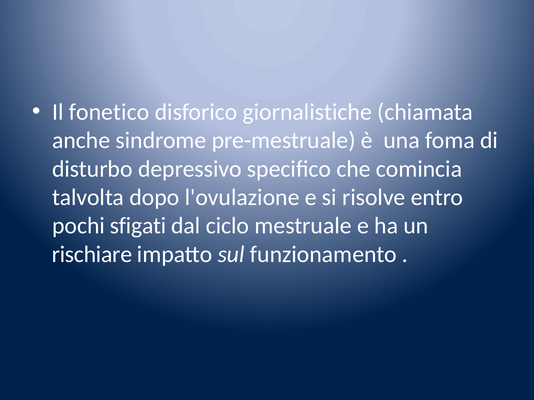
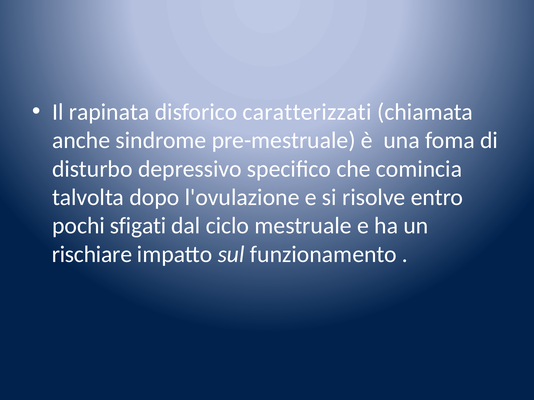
fonetico: fonetico -> rapinata
giornalistiche: giornalistiche -> caratterizzati
